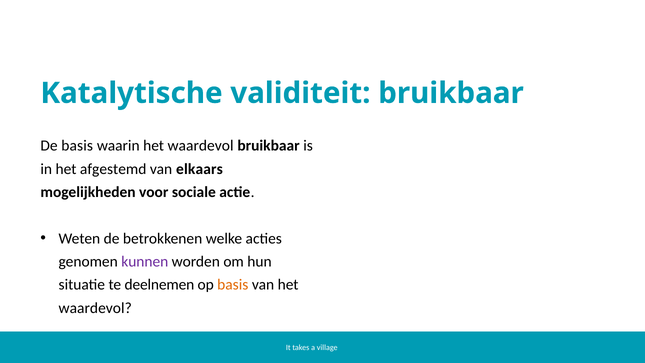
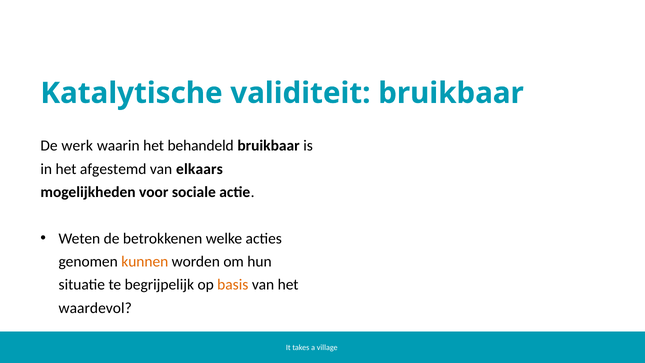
De basis: basis -> werk
waarin het waardevol: waardevol -> behandeld
kunnen colour: purple -> orange
deelnemen: deelnemen -> begrijpelijk
